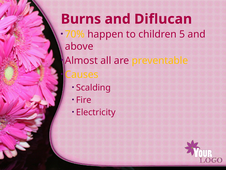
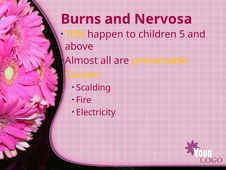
Diflucan: Diflucan -> Nervosa
